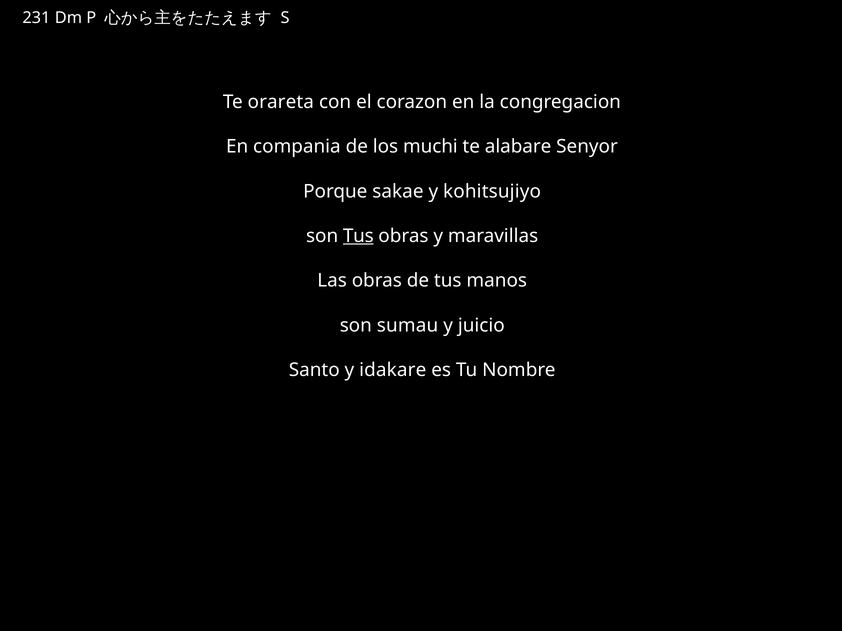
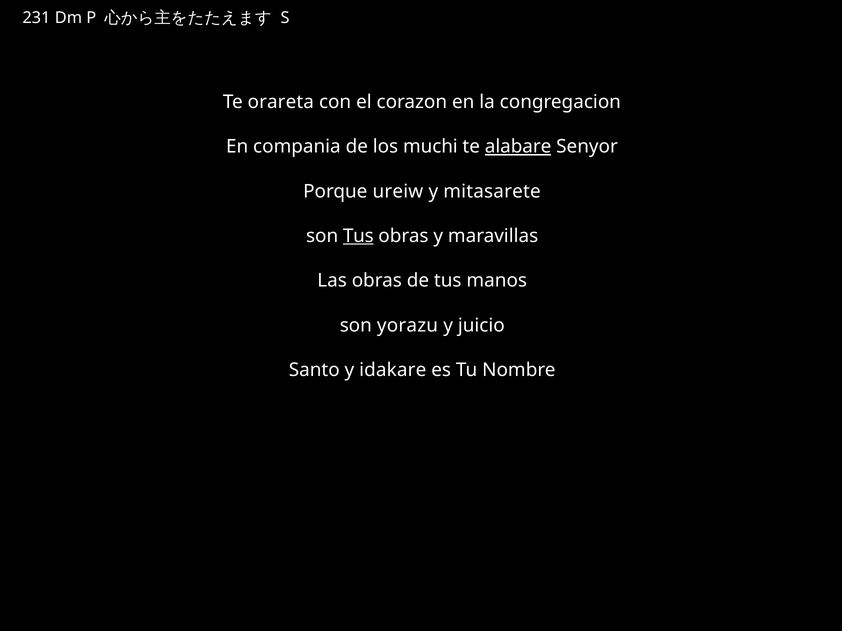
alabare underline: none -> present
sakae: sakae -> ureiw
kohitsujiyo: kohitsujiyo -> mitasarete
sumau: sumau -> yorazu
